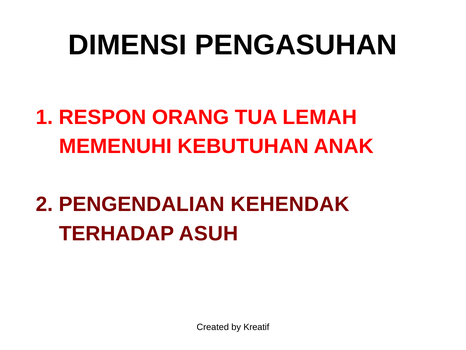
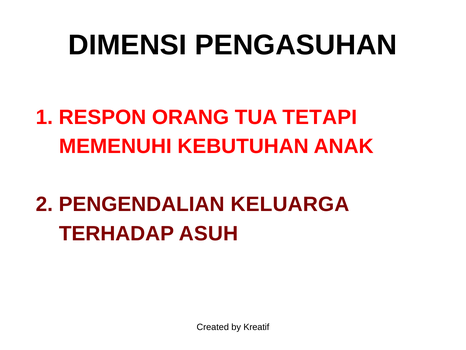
LEMAH: LEMAH -> TETAPI
KEHENDAK: KEHENDAK -> KELUARGA
